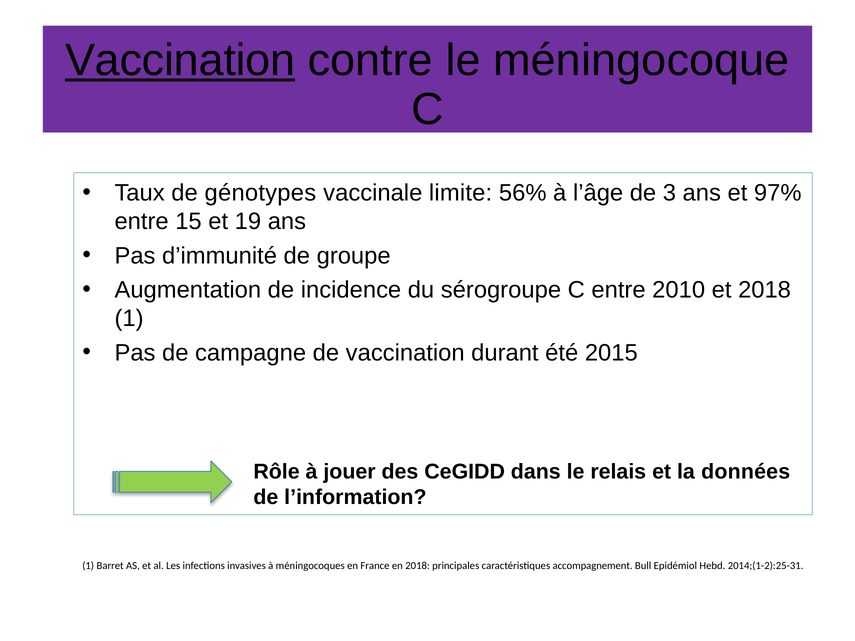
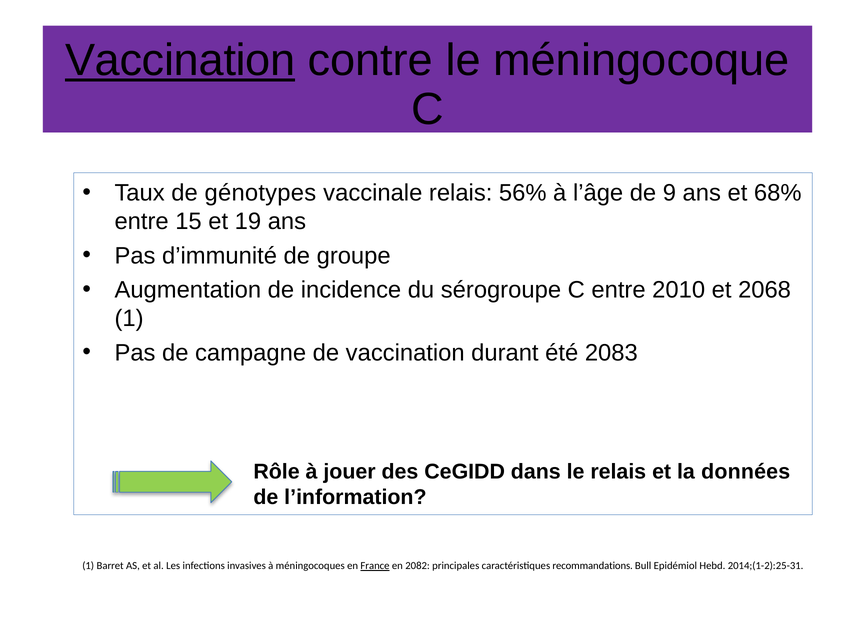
vaccinale limite: limite -> relais
3: 3 -> 9
97%: 97% -> 68%
et 2018: 2018 -> 2068
2015: 2015 -> 2083
France underline: none -> present
en 2018: 2018 -> 2082
accompagnement: accompagnement -> recommandations
